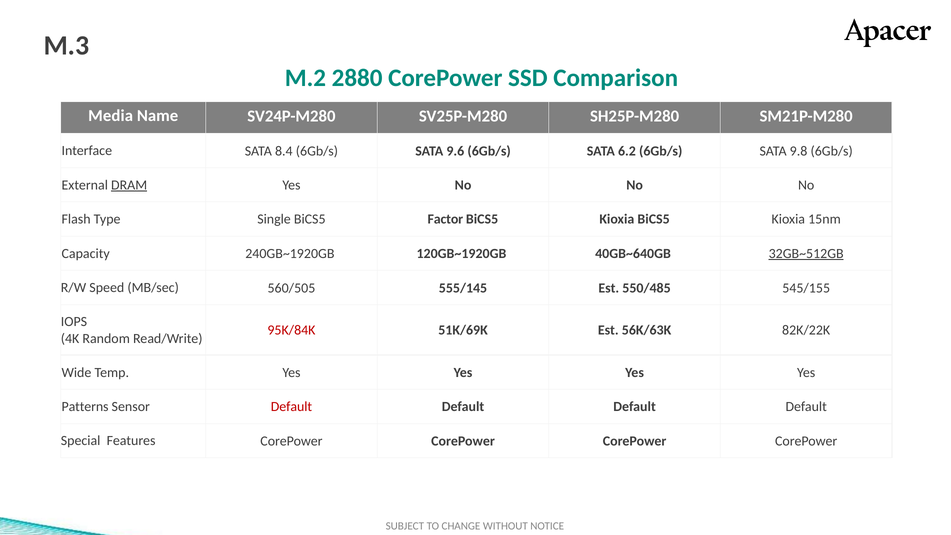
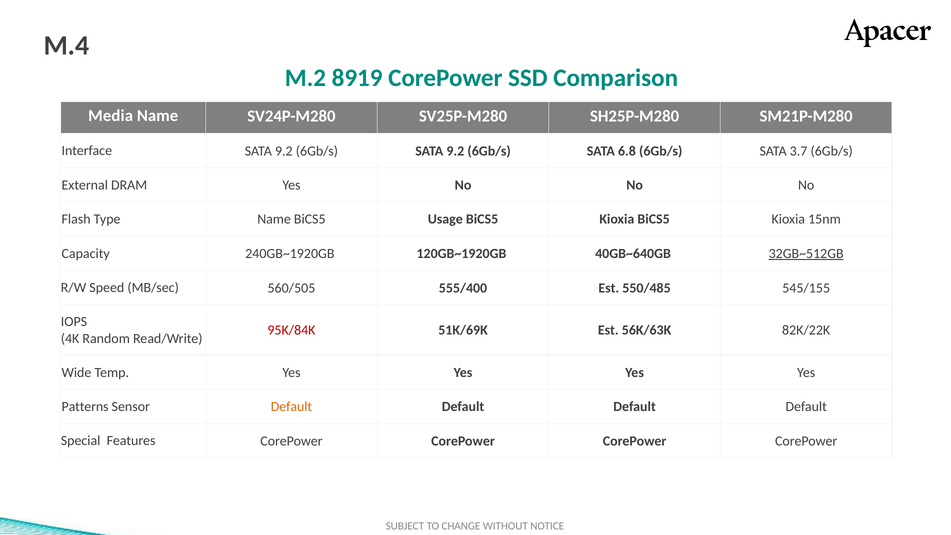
M.3: M.3 -> M.4
2880: 2880 -> 8919
Interface SATA 8.4: 8.4 -> 9.2
6Gb/s SATA 9.6: 9.6 -> 9.2
6.2: 6.2 -> 6.8
9.8: 9.8 -> 3.7
DRAM underline: present -> none
Type Single: Single -> Name
Factor: Factor -> Usage
555/145: 555/145 -> 555/400
Default at (291, 407) colour: red -> orange
